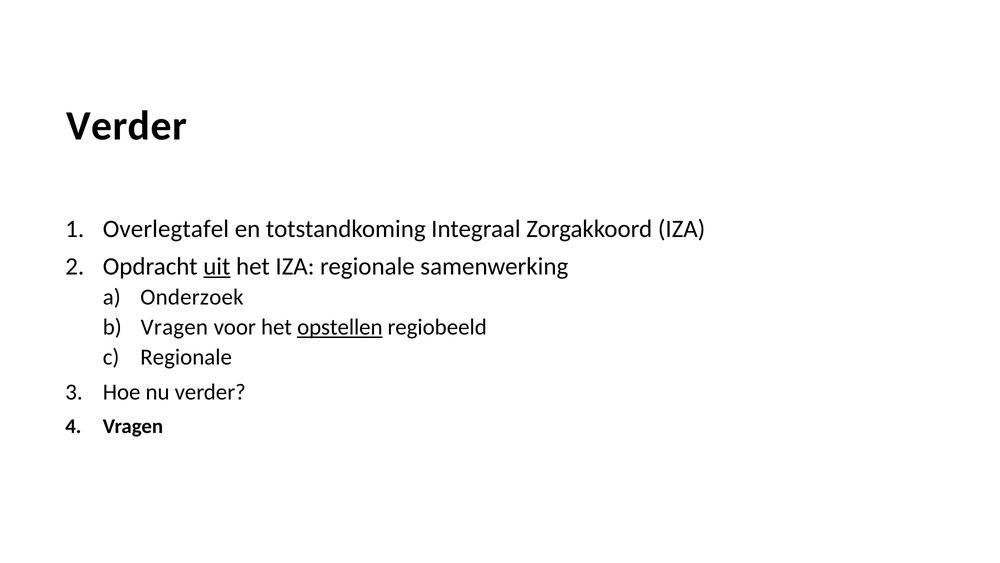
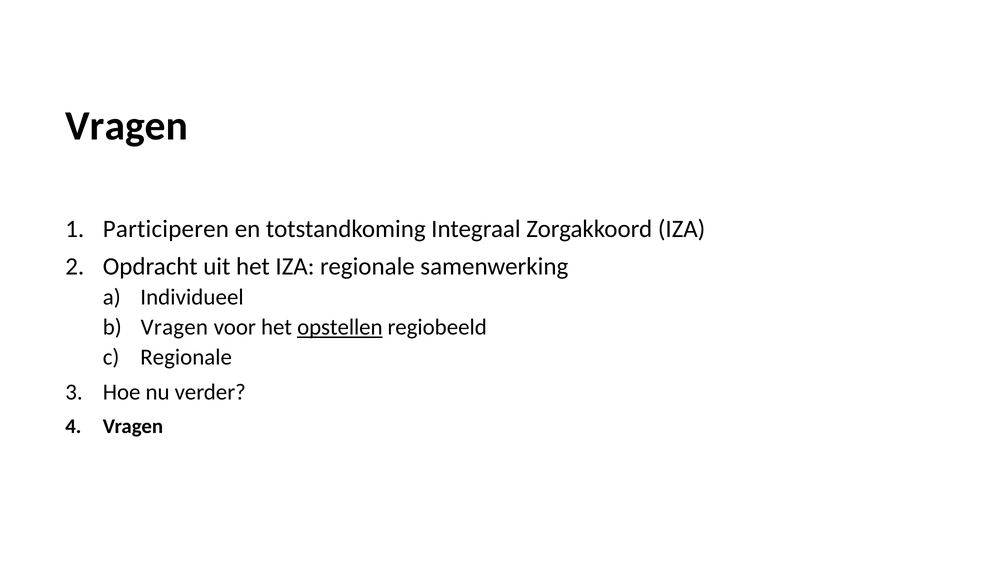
Verder at (127, 126): Verder -> Vragen
Overlegtafel: Overlegtafel -> Participeren
uit underline: present -> none
Onderzoek: Onderzoek -> Individueel
